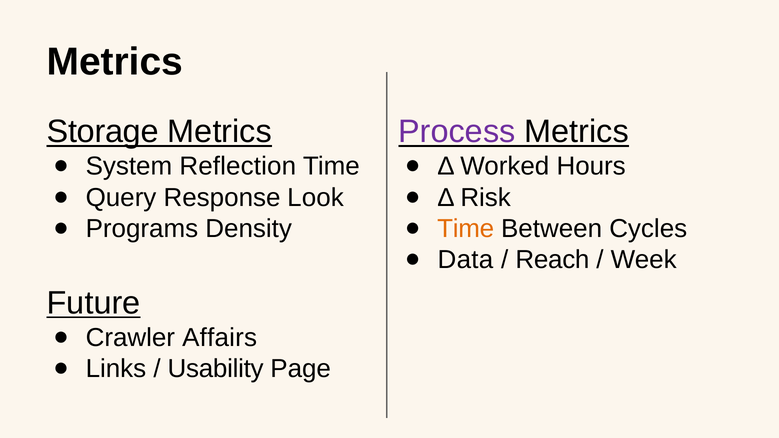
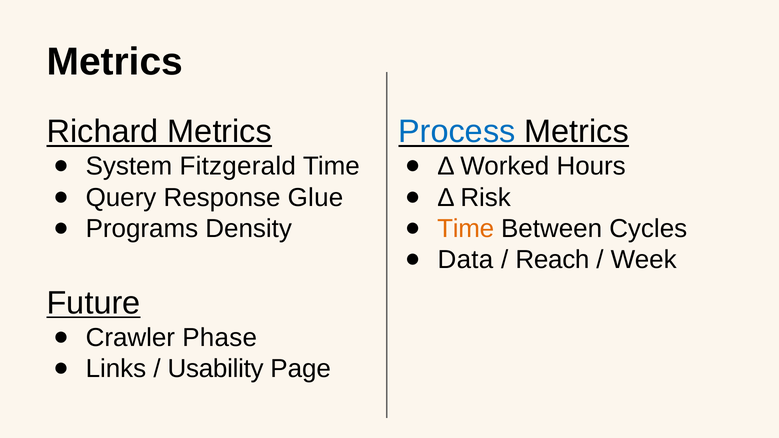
Storage: Storage -> Richard
Process colour: purple -> blue
Reflection: Reflection -> Fitzgerald
Look: Look -> Glue
Affairs: Affairs -> Phase
